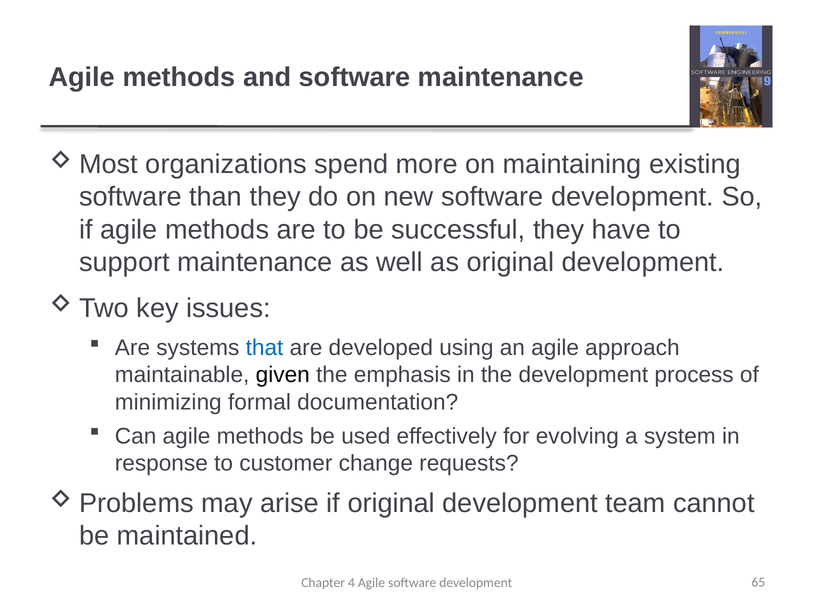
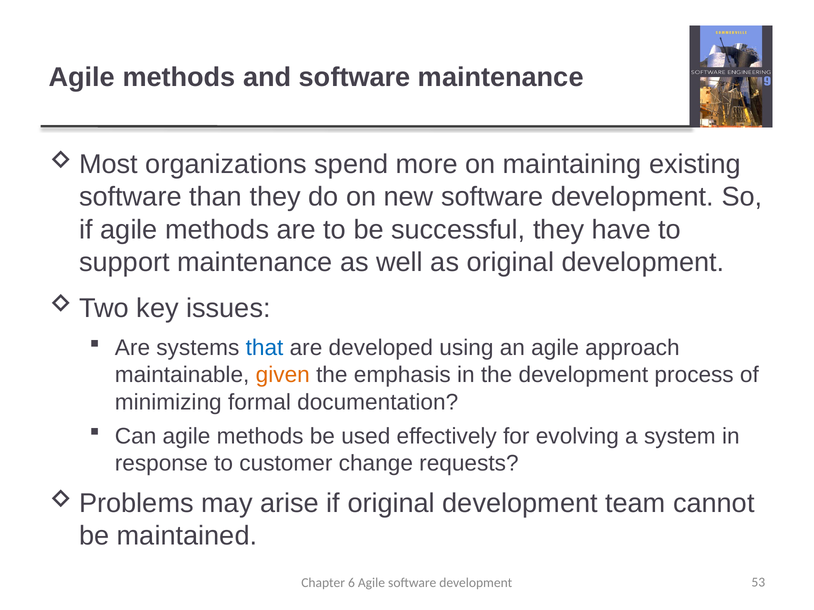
given colour: black -> orange
4: 4 -> 6
65: 65 -> 53
